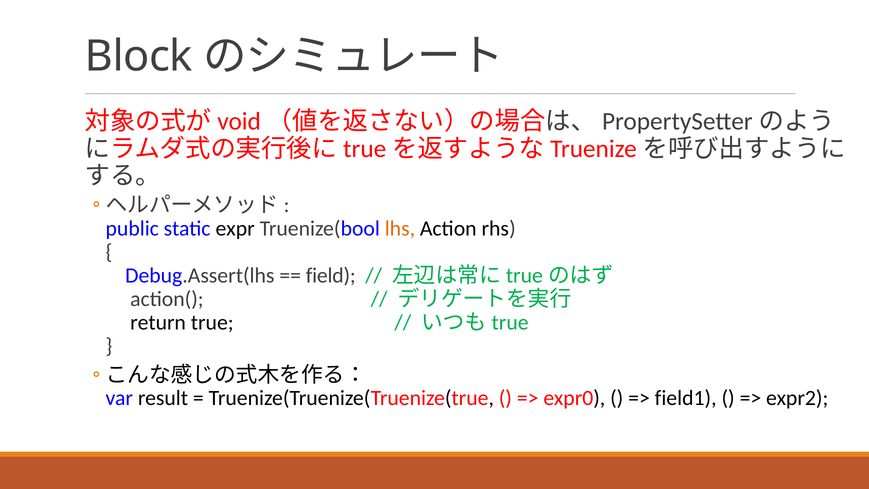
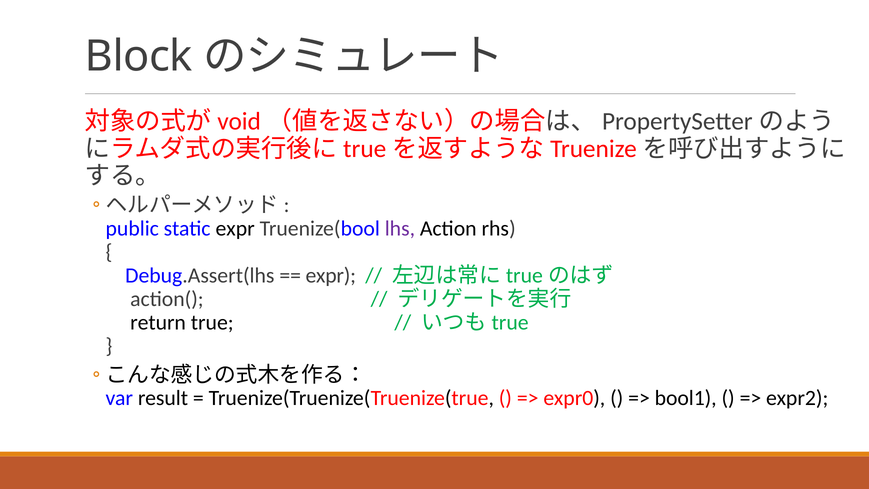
lhs colour: orange -> purple
field at (331, 275): field -> expr
field1: field1 -> bool1
